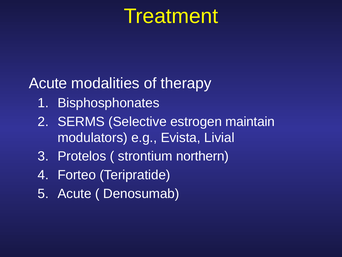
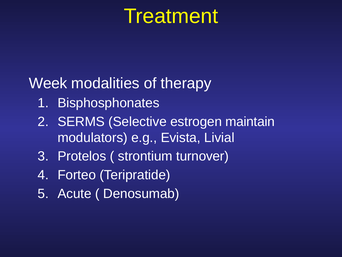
Acute at (48, 83): Acute -> Week
northern: northern -> turnover
